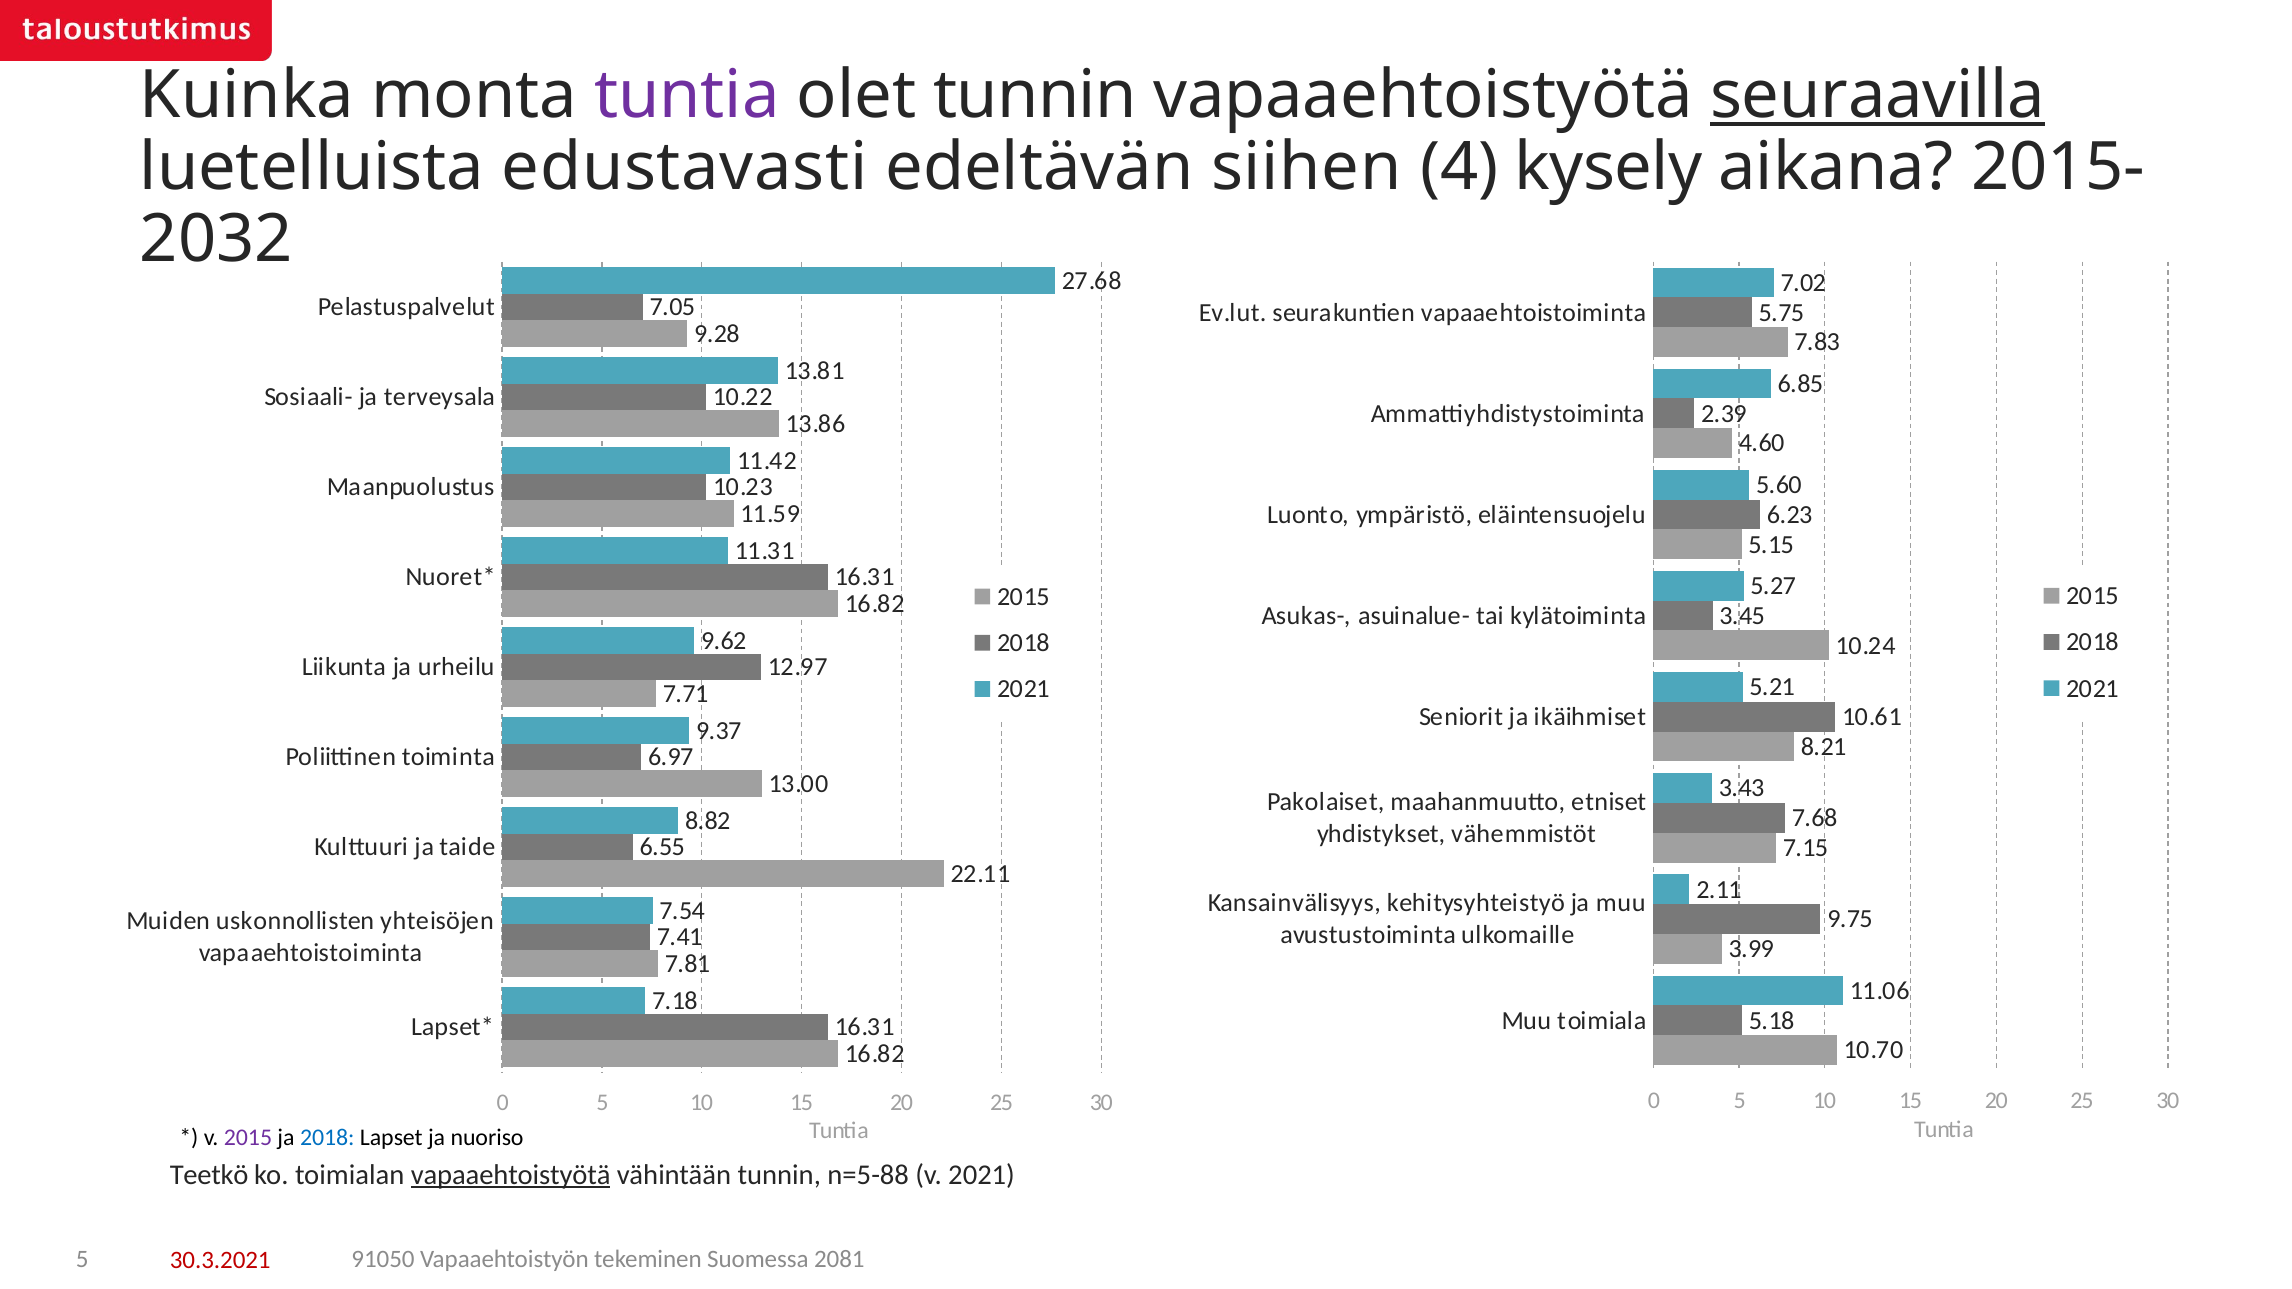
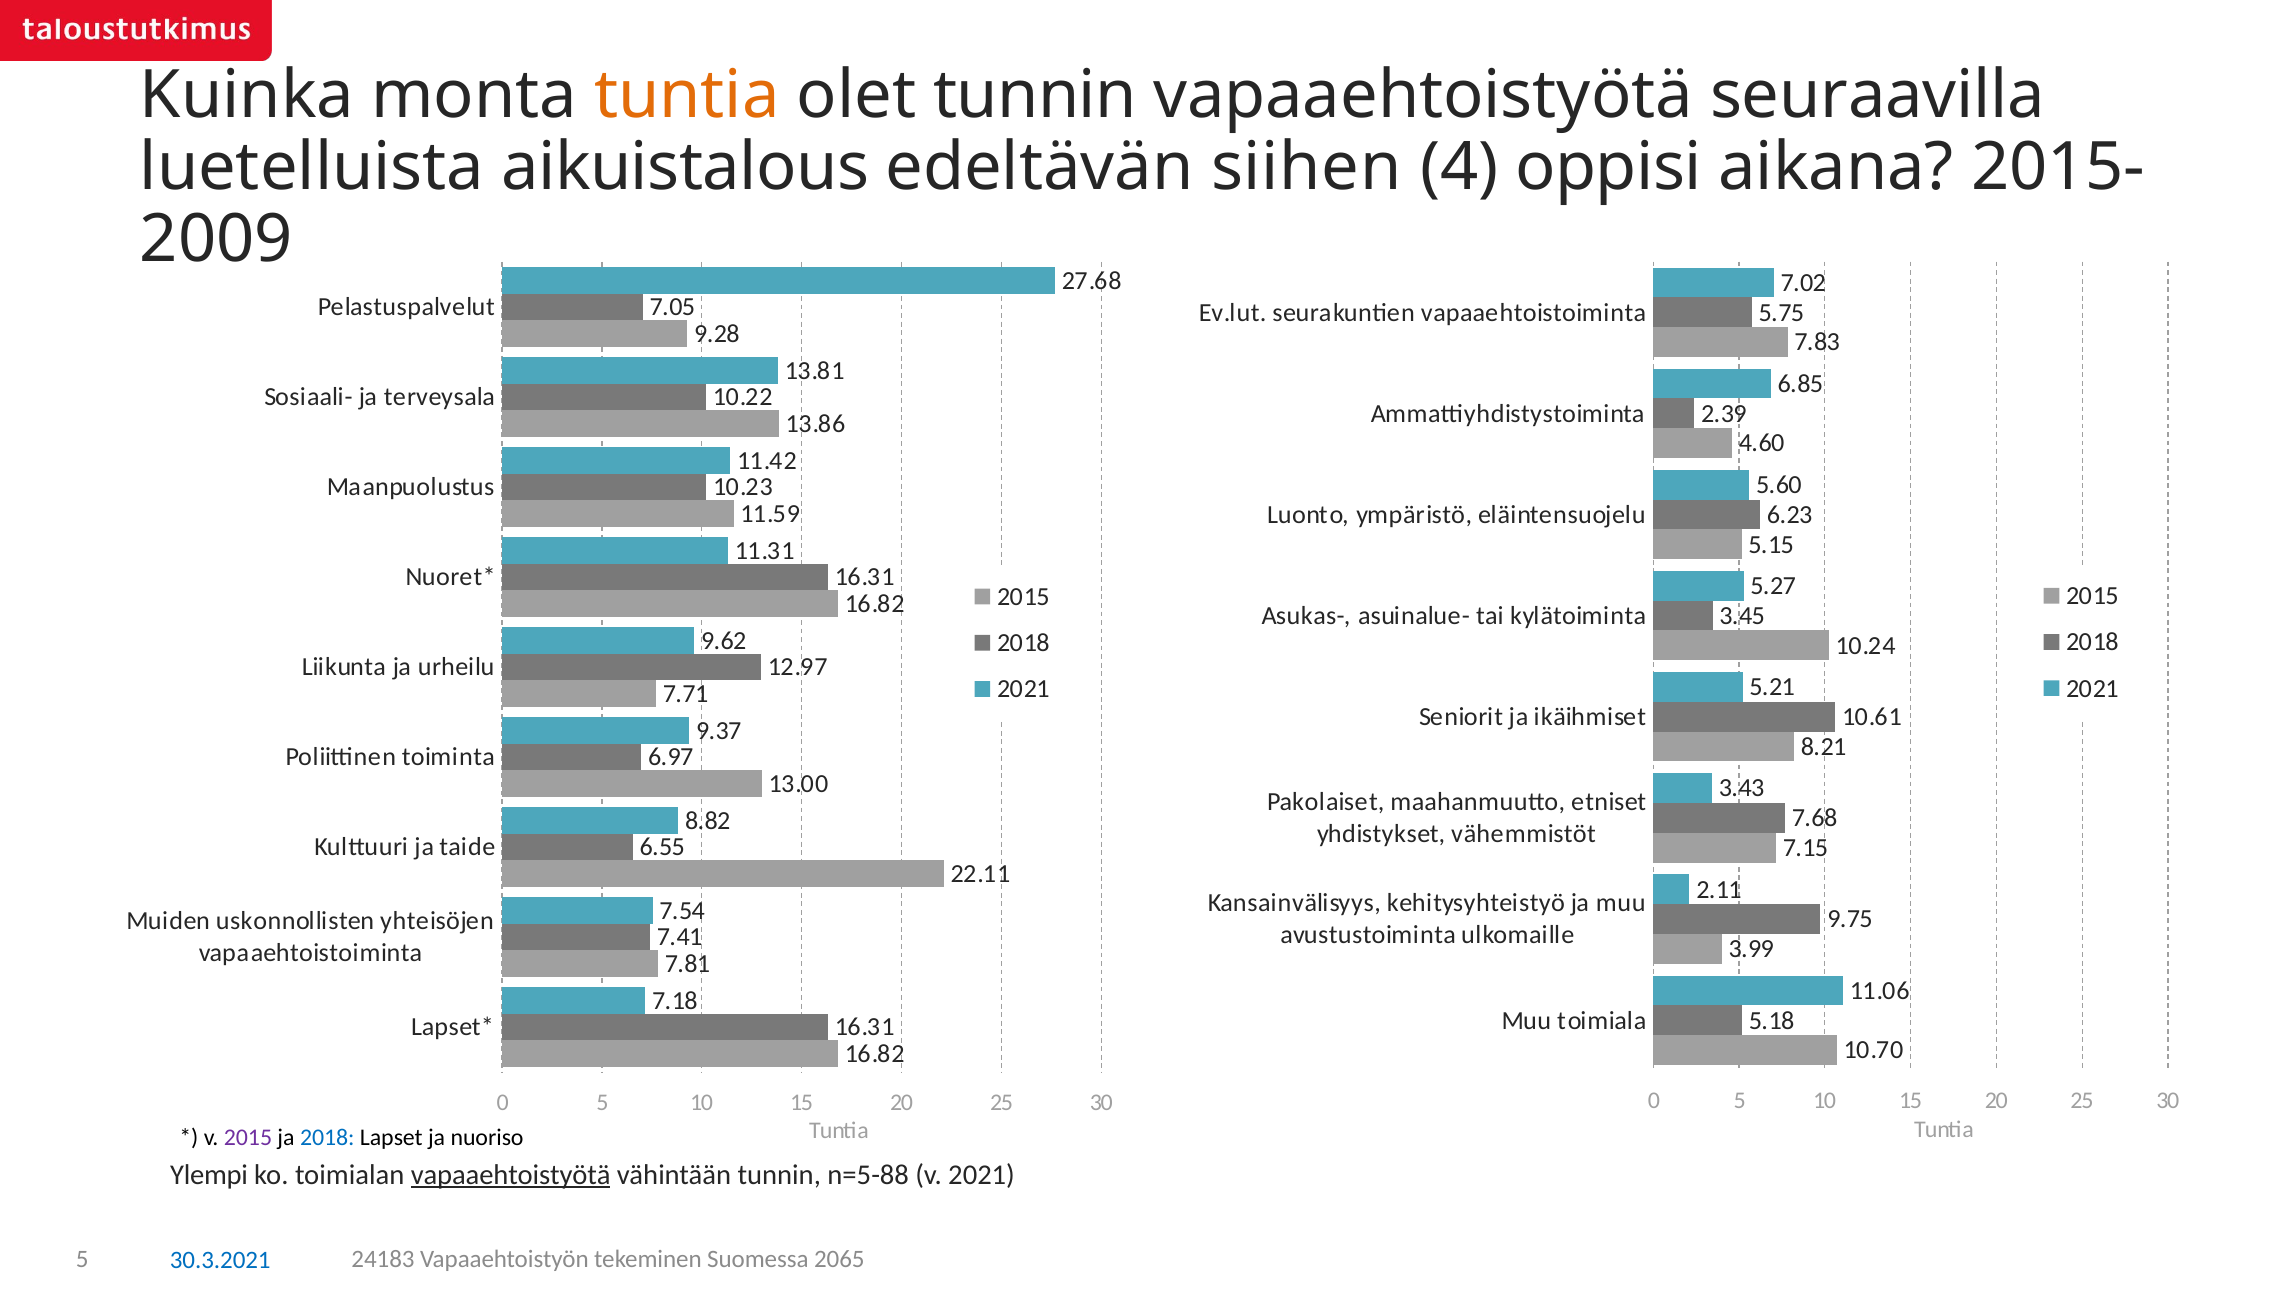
tuntia at (687, 95) colour: purple -> orange
seuraavilla underline: present -> none
edustavasti: edustavasti -> aikuistalous
kysely: kysely -> oppisi
2032: 2032 -> 2009
Teetkö: Teetkö -> Ylempi
30.3.2021 colour: red -> blue
91050: 91050 -> 24183
2081: 2081 -> 2065
